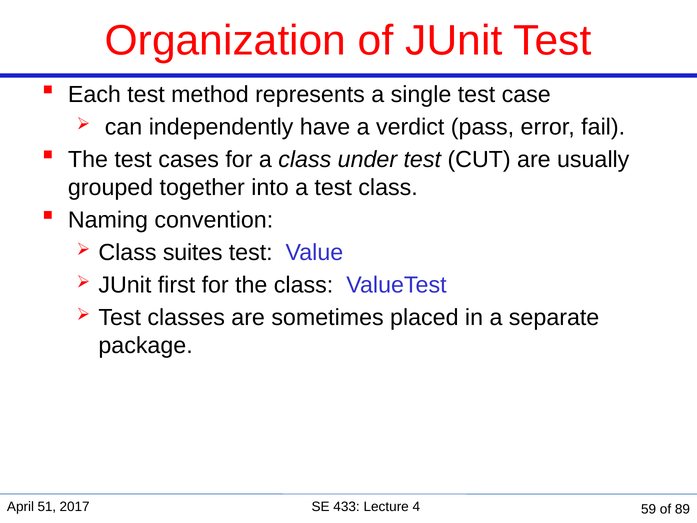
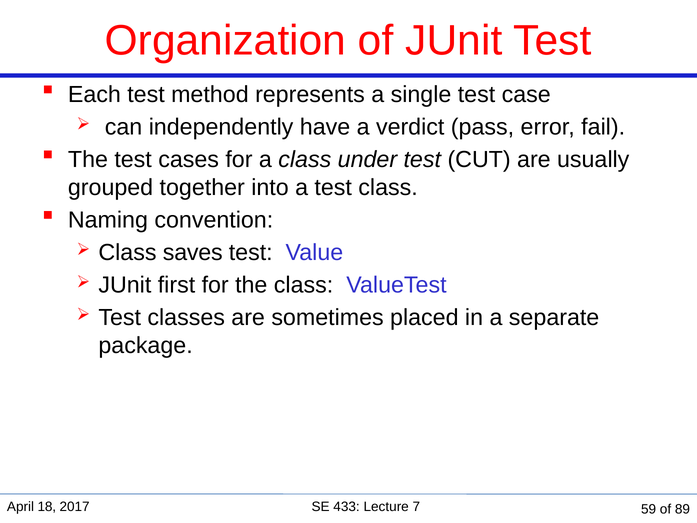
suites: suites -> saves
51: 51 -> 18
4: 4 -> 7
